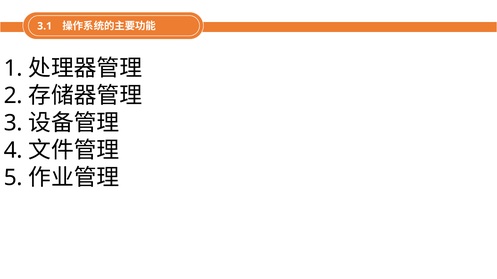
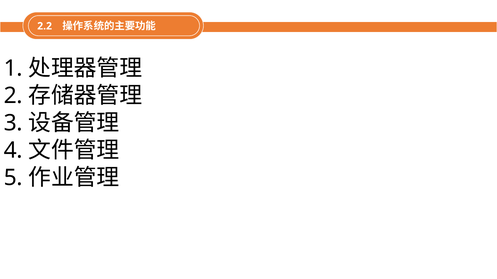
3.1: 3.1 -> 2.2
